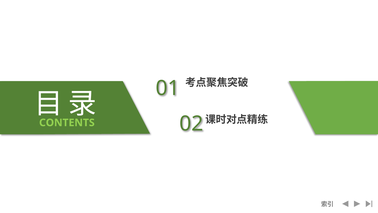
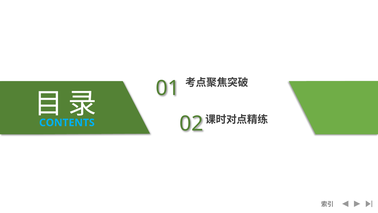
CONTENTS colour: light green -> light blue
